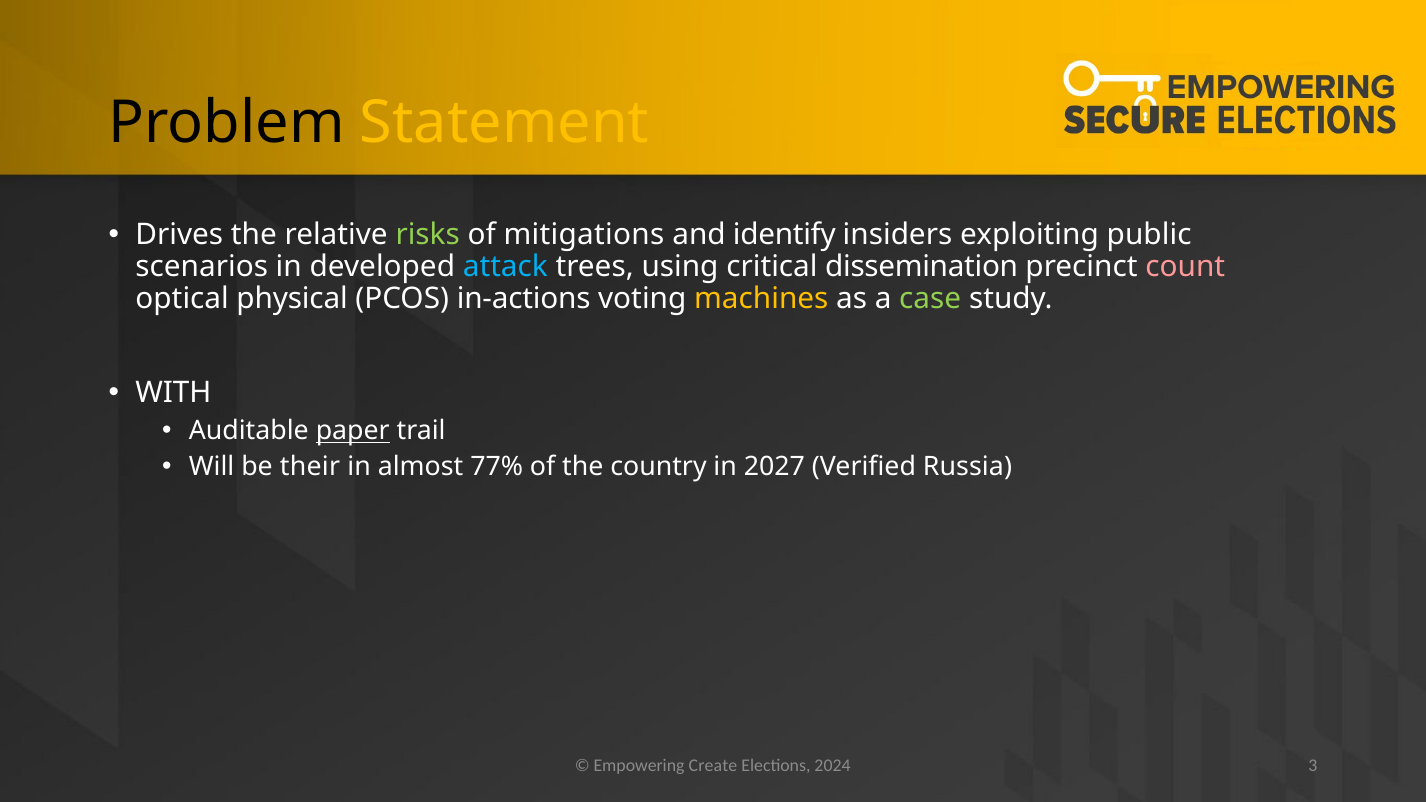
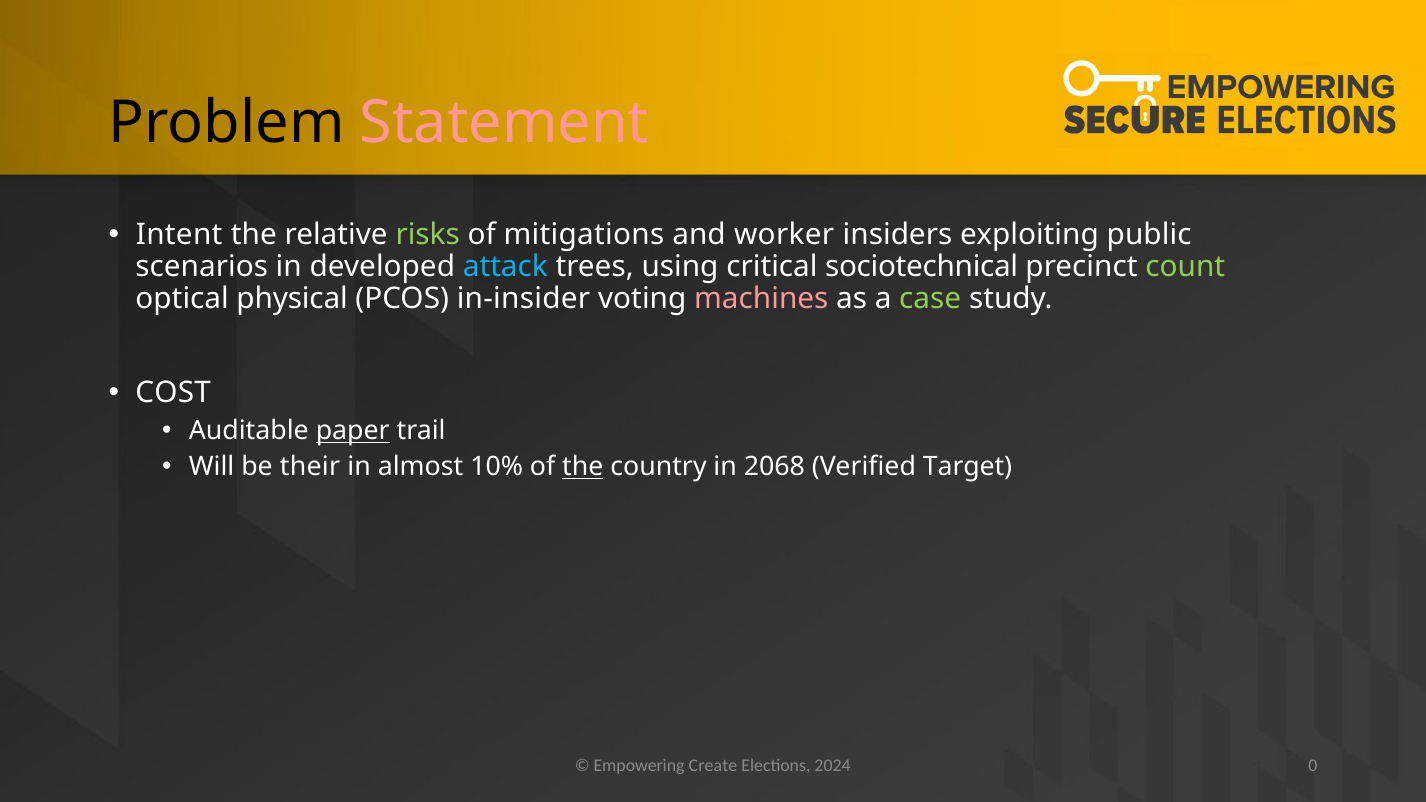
Statement colour: yellow -> pink
Drives: Drives -> Intent
identify: identify -> worker
dissemination: dissemination -> sociotechnical
count colour: pink -> light green
in-actions: in-actions -> in-insider
machines colour: yellow -> pink
WITH: WITH -> COST
77%: 77% -> 10%
the at (583, 467) underline: none -> present
2027: 2027 -> 2068
Russia: Russia -> Target
3: 3 -> 0
